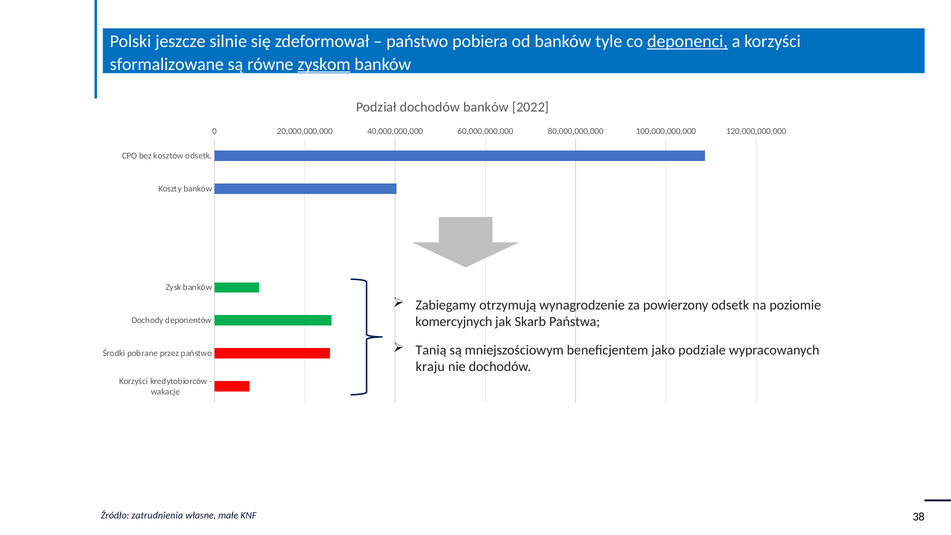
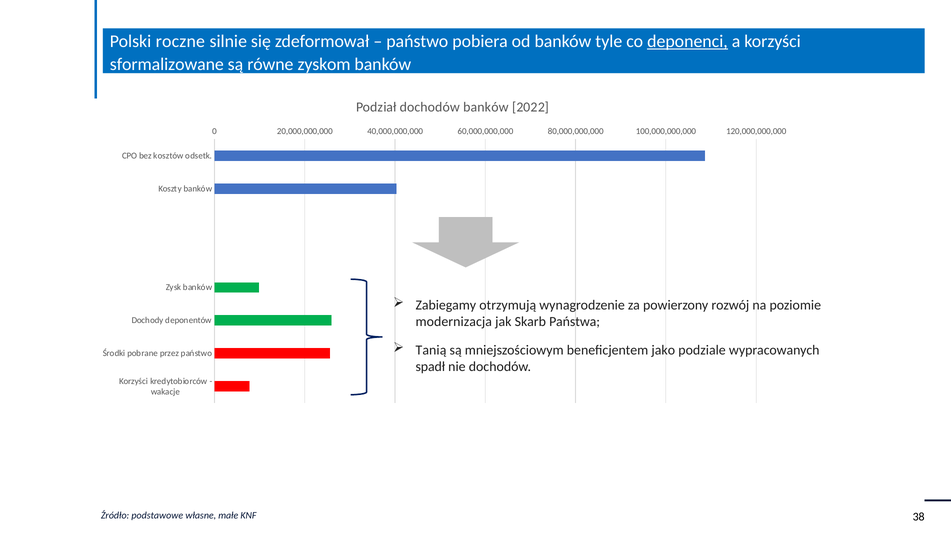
jeszcze: jeszcze -> roczne
zyskom underline: present -> none
powierzony odsetk: odsetk -> rozwój
komercyjnych: komercyjnych -> modernizacja
kraju: kraju -> spadł
zatrudnienia: zatrudnienia -> podstawowe
